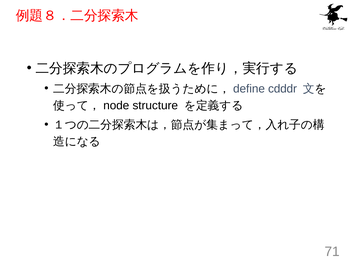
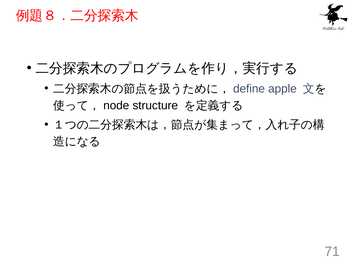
cdddr: cdddr -> apple
